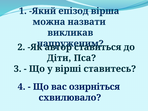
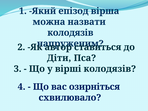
викликав at (70, 33): викликав -> колодязів
вірші ставитесь: ставитесь -> колодязів
